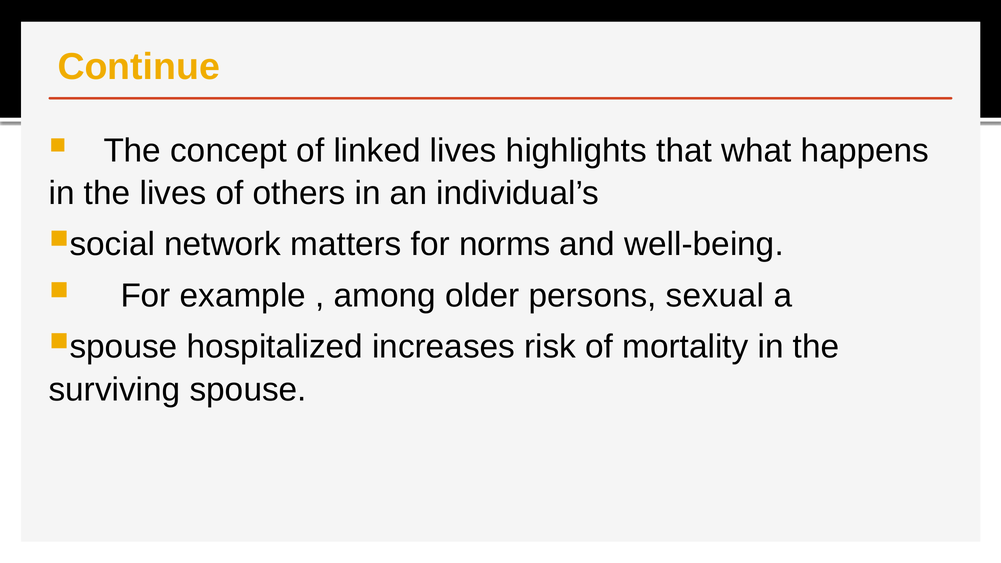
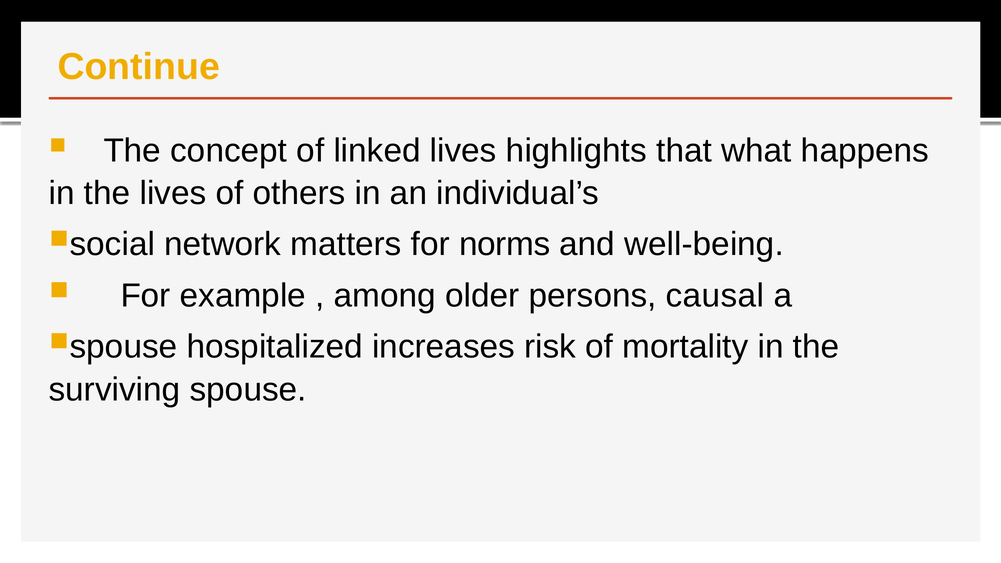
sexual: sexual -> causal
